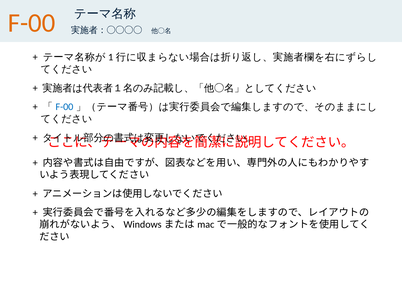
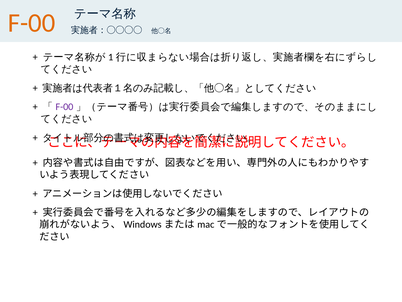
F-00 at (64, 107) colour: blue -> purple
